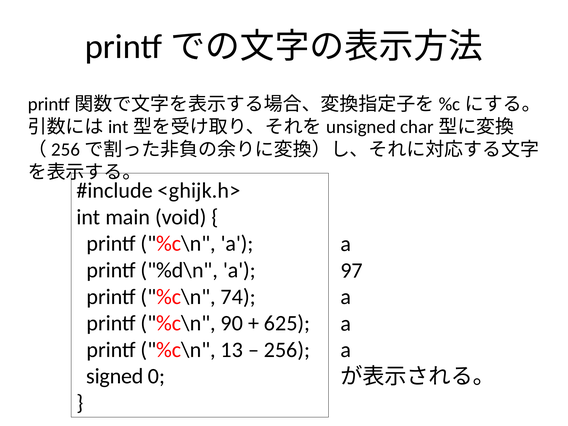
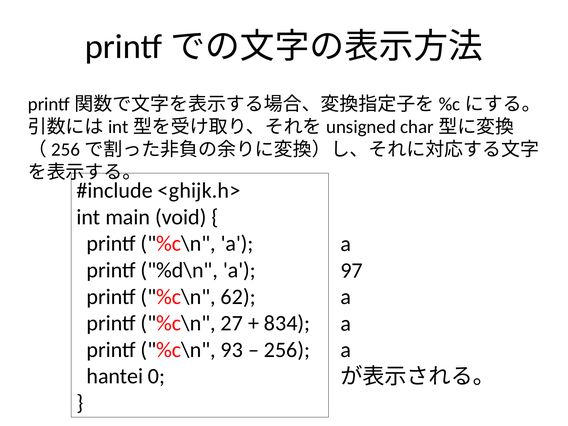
74: 74 -> 62
90: 90 -> 27
625: 625 -> 834
13: 13 -> 93
signed: signed -> hantei
